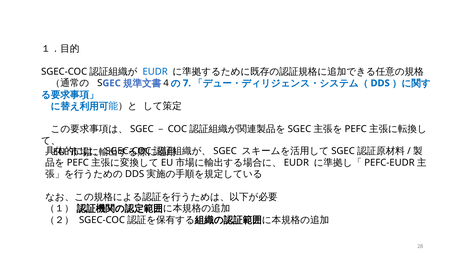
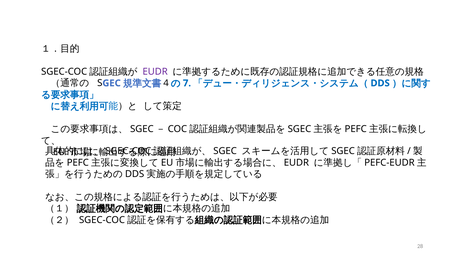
EUDR colour: blue -> purple
